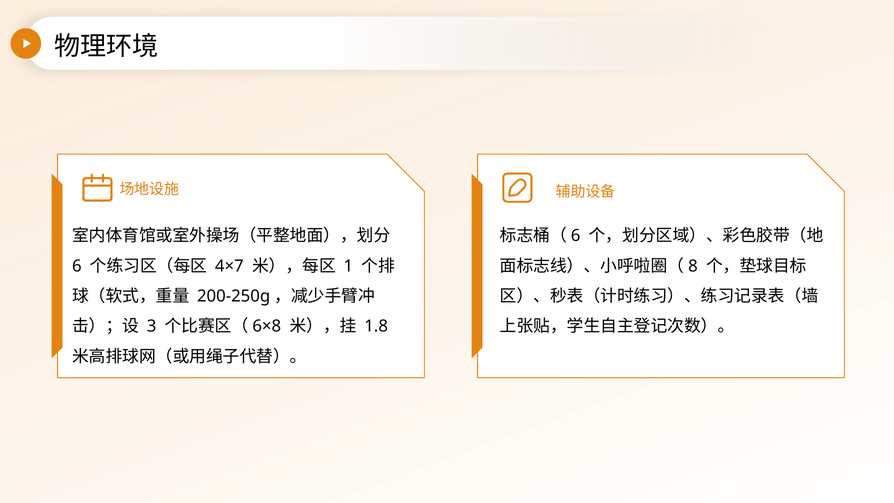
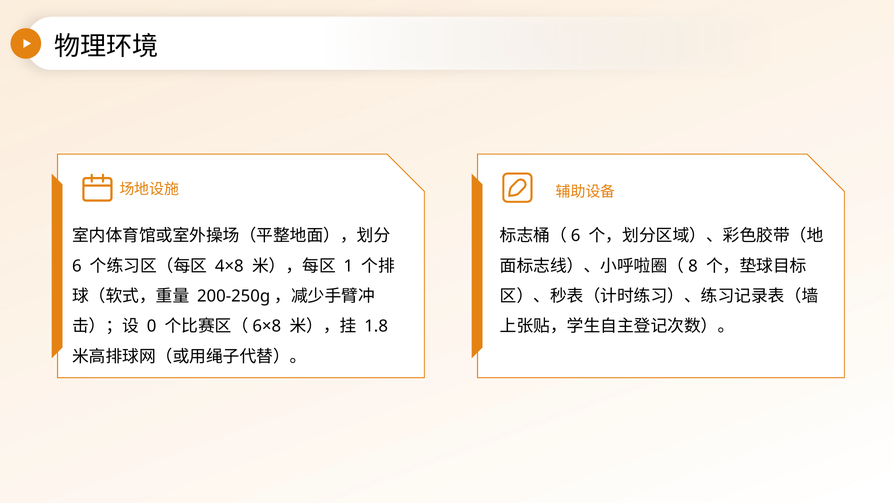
4×7: 4×7 -> 4×8
3: 3 -> 0
